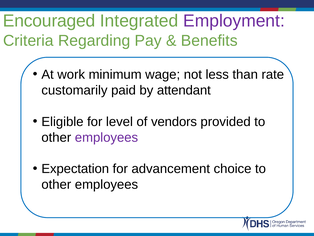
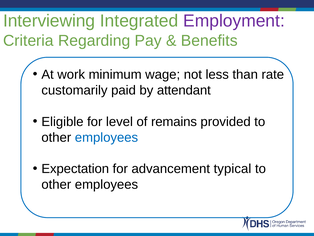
Encouraged: Encouraged -> Interviewing
vendors: vendors -> remains
employees at (106, 137) colour: purple -> blue
choice: choice -> typical
